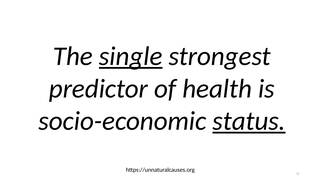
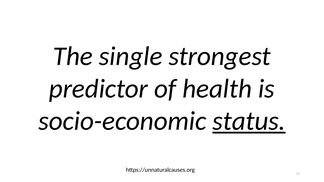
single underline: present -> none
